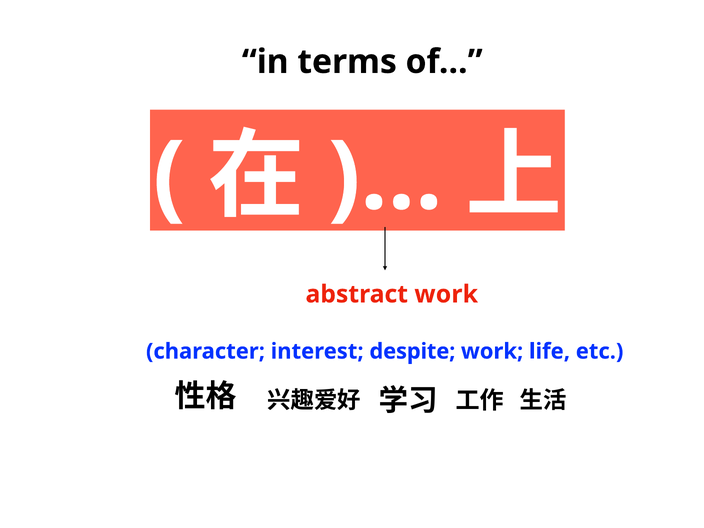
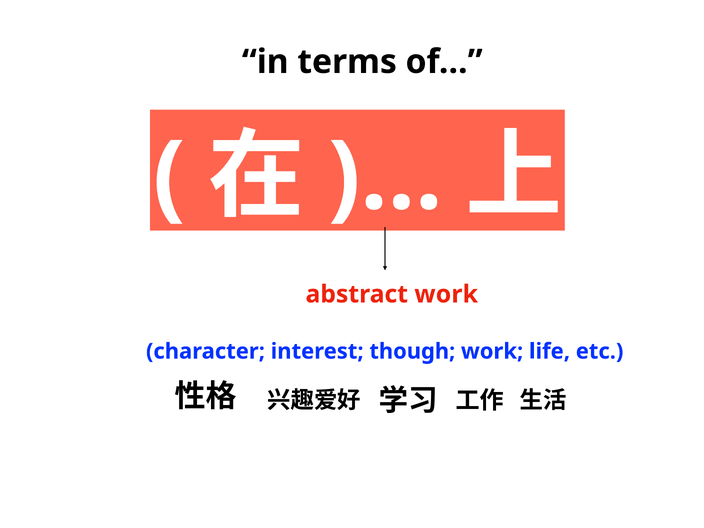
despite: despite -> though
